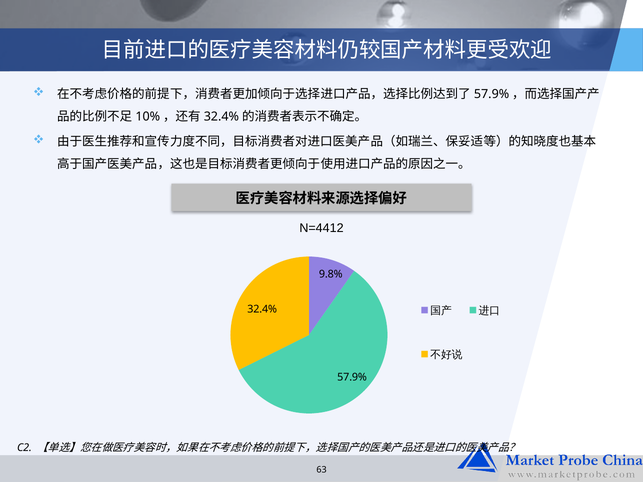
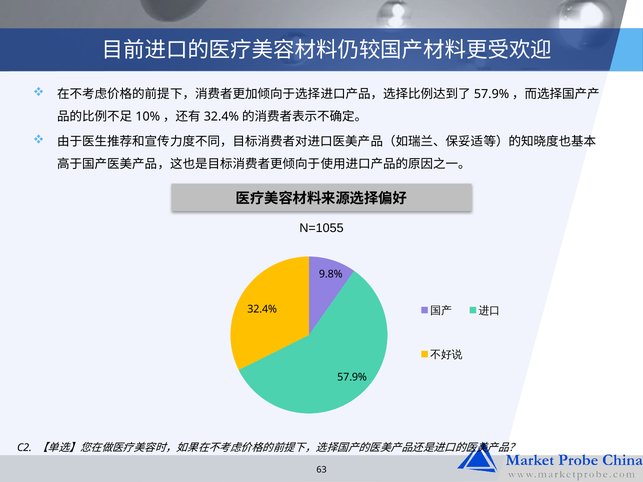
N=4412: N=4412 -> N=1055
